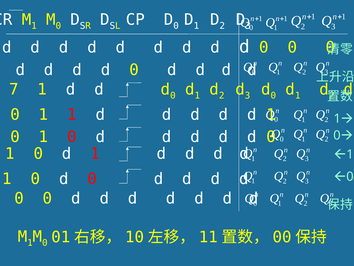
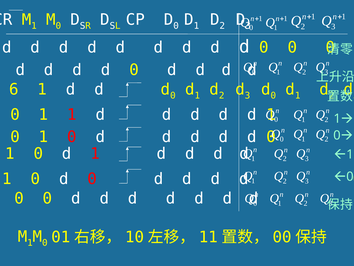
7: 7 -> 6
